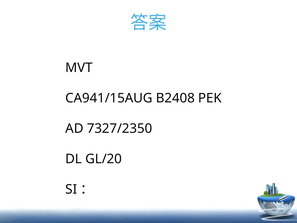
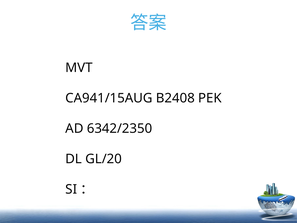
7327/2350: 7327/2350 -> 6342/2350
